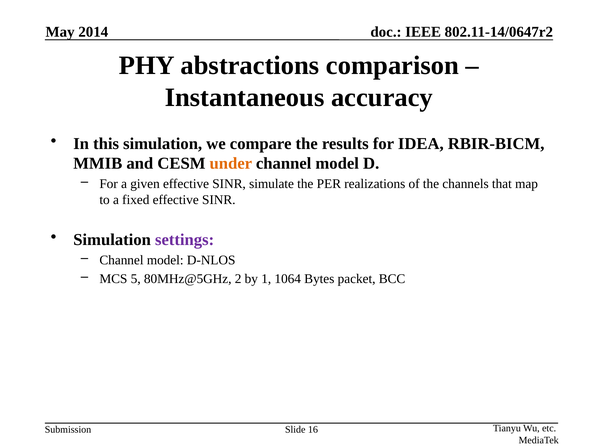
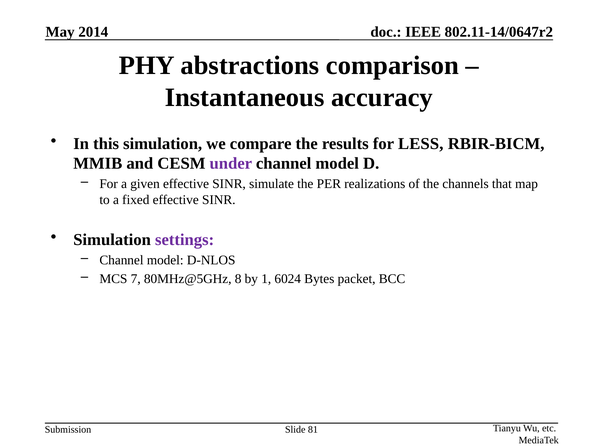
IDEA: IDEA -> LESS
under colour: orange -> purple
5: 5 -> 7
2: 2 -> 8
1064: 1064 -> 6024
16: 16 -> 81
